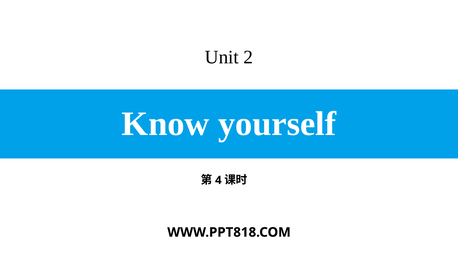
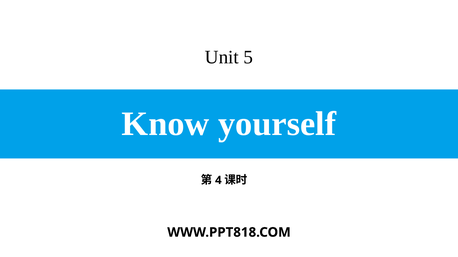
2: 2 -> 5
